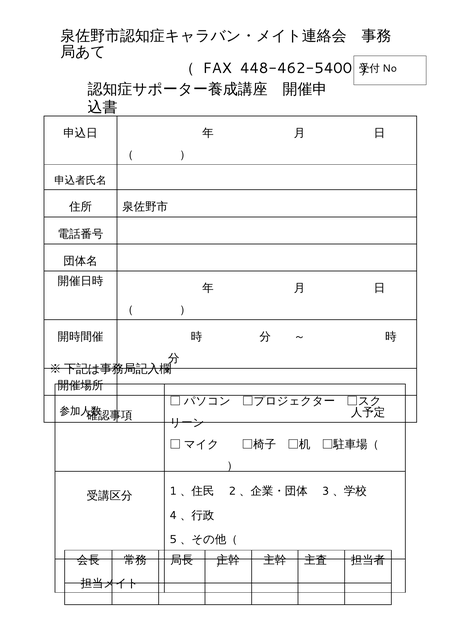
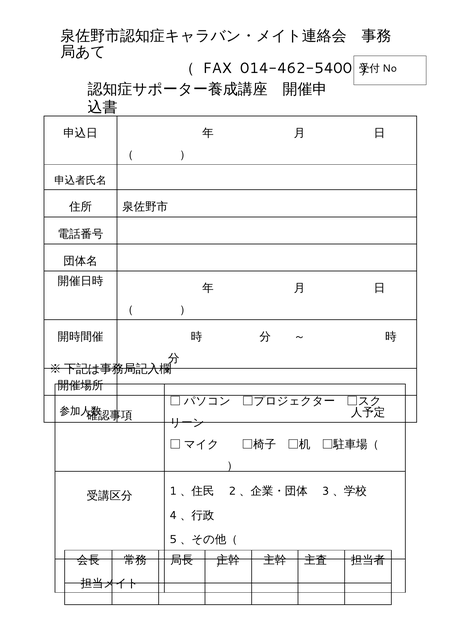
448-462-5400: 448-462-5400 -> 014-462-5400
